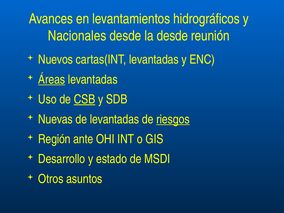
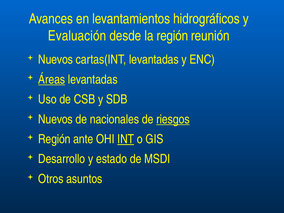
Nacionales: Nacionales -> Evaluación
la desde: desde -> región
CSB underline: present -> none
Nuevas at (55, 119): Nuevas -> Nuevos
de levantadas: levantadas -> nacionales
INT underline: none -> present
